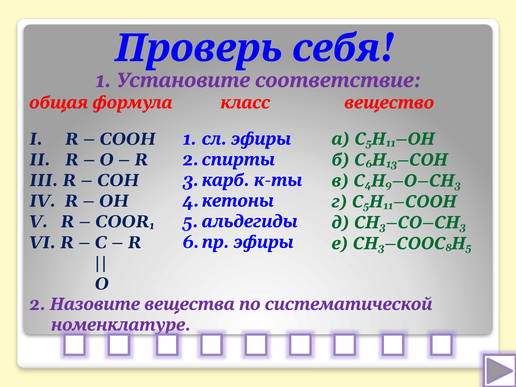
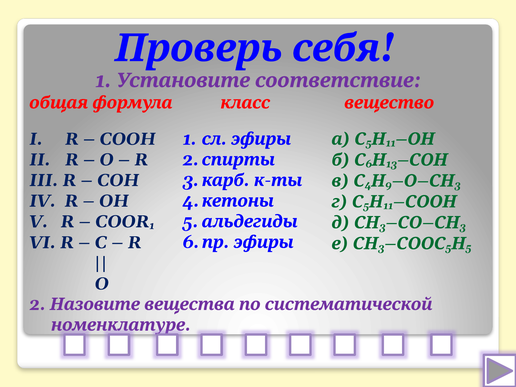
8 at (449, 248): 8 -> 5
